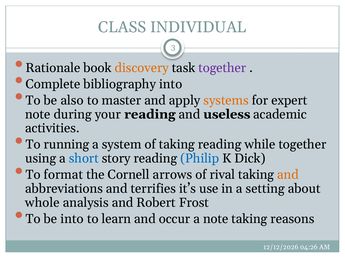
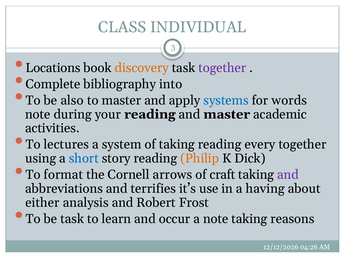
Rationale: Rationale -> Locations
systems colour: orange -> blue
expert: expert -> words
and useless: useless -> master
running: running -> lectures
while: while -> every
Philip colour: blue -> orange
rival: rival -> craft
and at (288, 175) colour: orange -> purple
setting: setting -> having
whole: whole -> either
be into: into -> task
